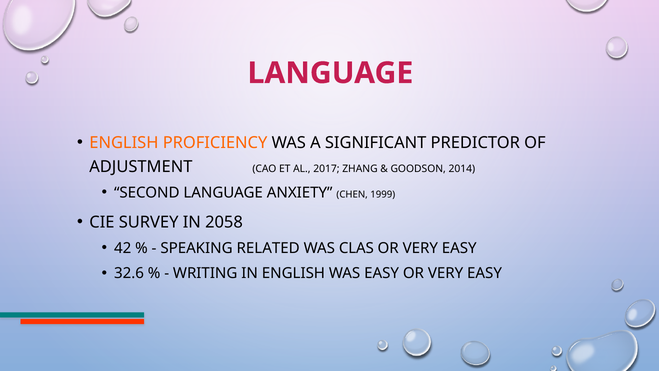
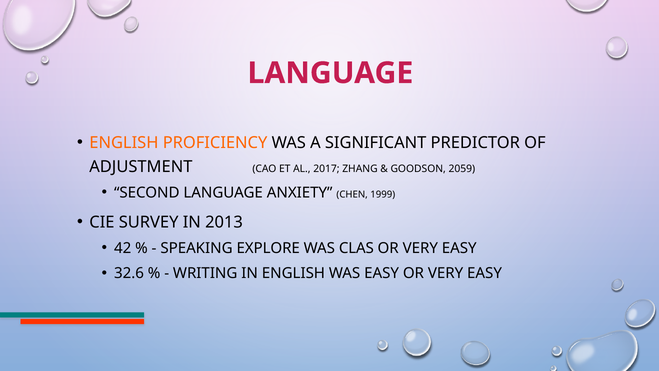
2014: 2014 -> 2059
2058: 2058 -> 2013
RELATED: RELATED -> EXPLORE
